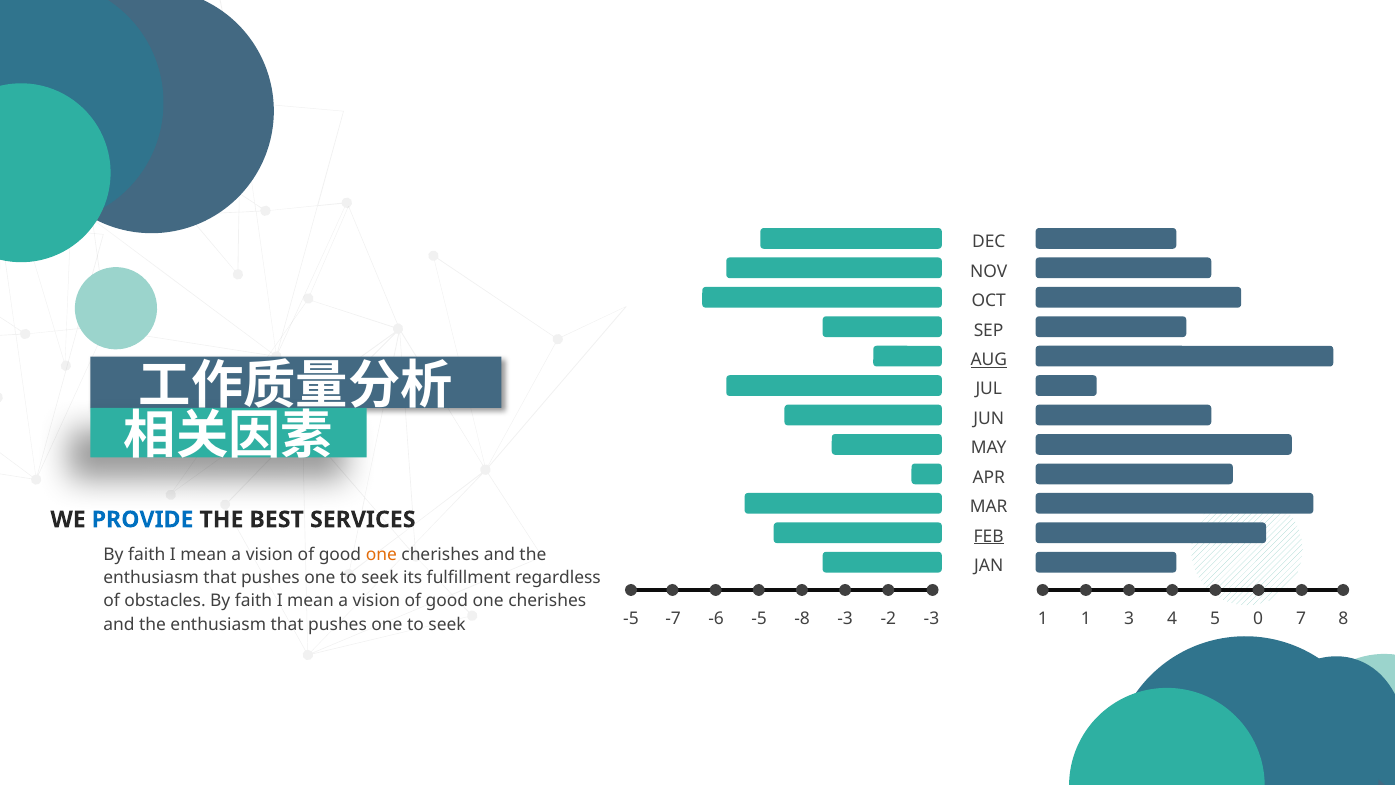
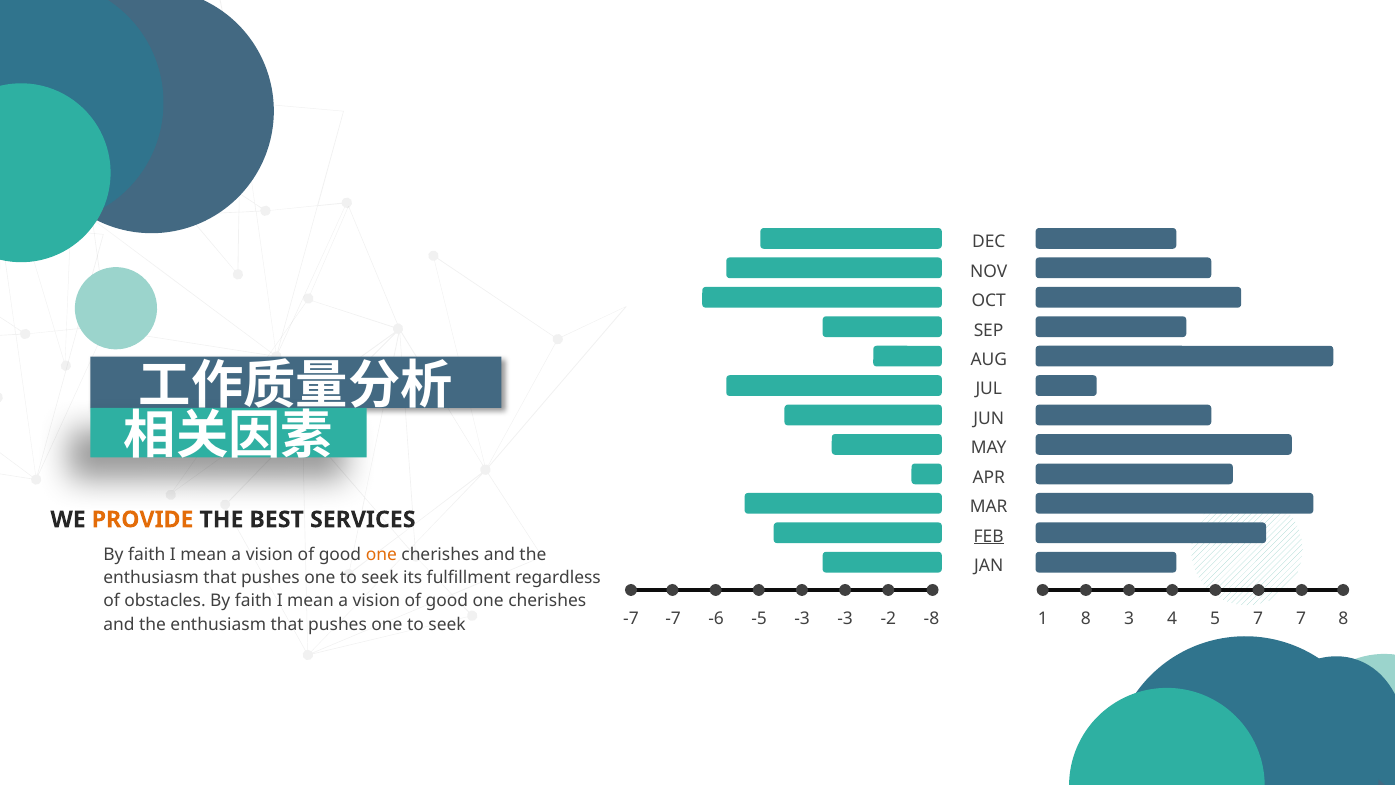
AUG underline: present -> none
PROVIDE colour: blue -> orange
-5 at (631, 619): -5 -> -7
-8 at (802, 619): -8 -> -3
-3 at (932, 619): -3 -> -8
1 1: 1 -> 8
5 0: 0 -> 7
